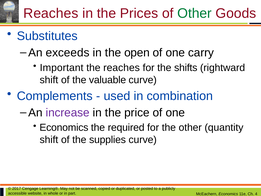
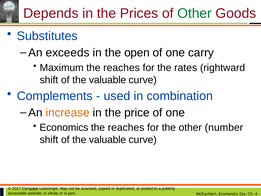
Reaches at (51, 13): Reaches -> Depends
Important: Important -> Maximum
shifts: shifts -> rates
increase colour: purple -> orange
required at (126, 127): required -> reaches
quantity: quantity -> number
supplies at (108, 140): supplies -> valuable
